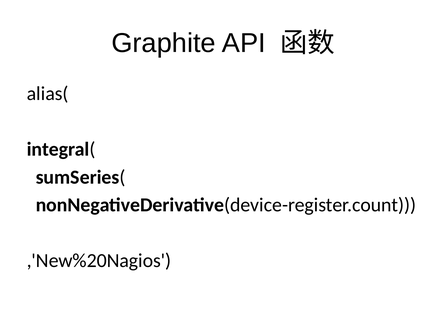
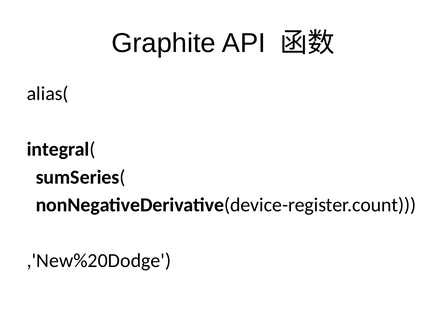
,'New%20Nagios: ,'New%20Nagios -> ,'New%20Dodge
